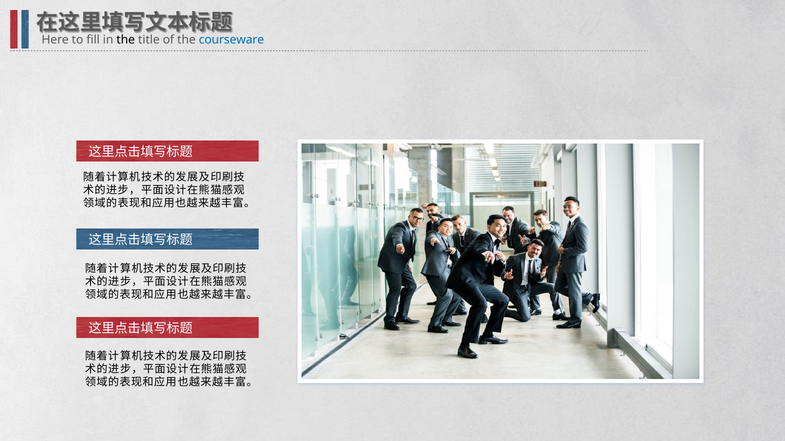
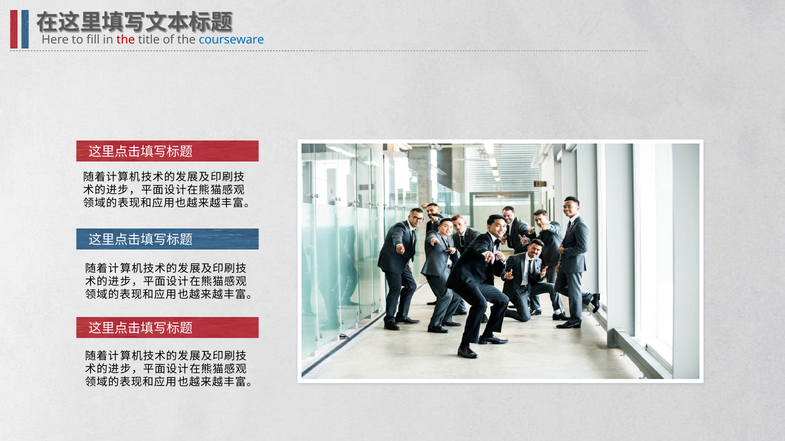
the at (126, 40) colour: black -> red
